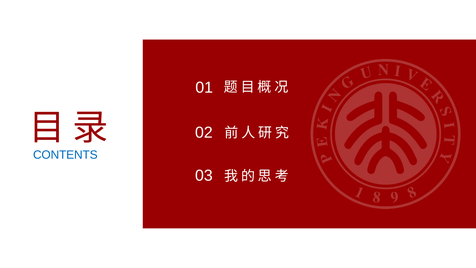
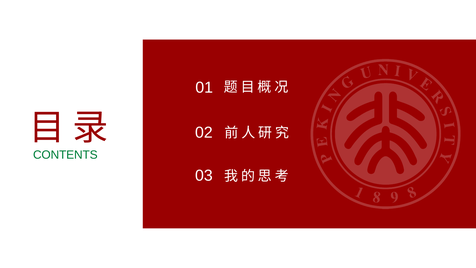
CONTENTS colour: blue -> green
